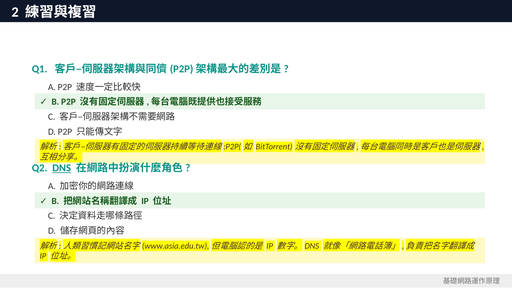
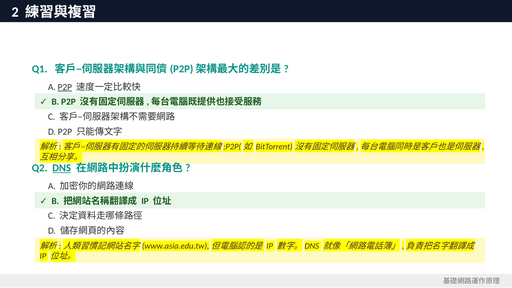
P2P at (65, 87) underline: none -> present
